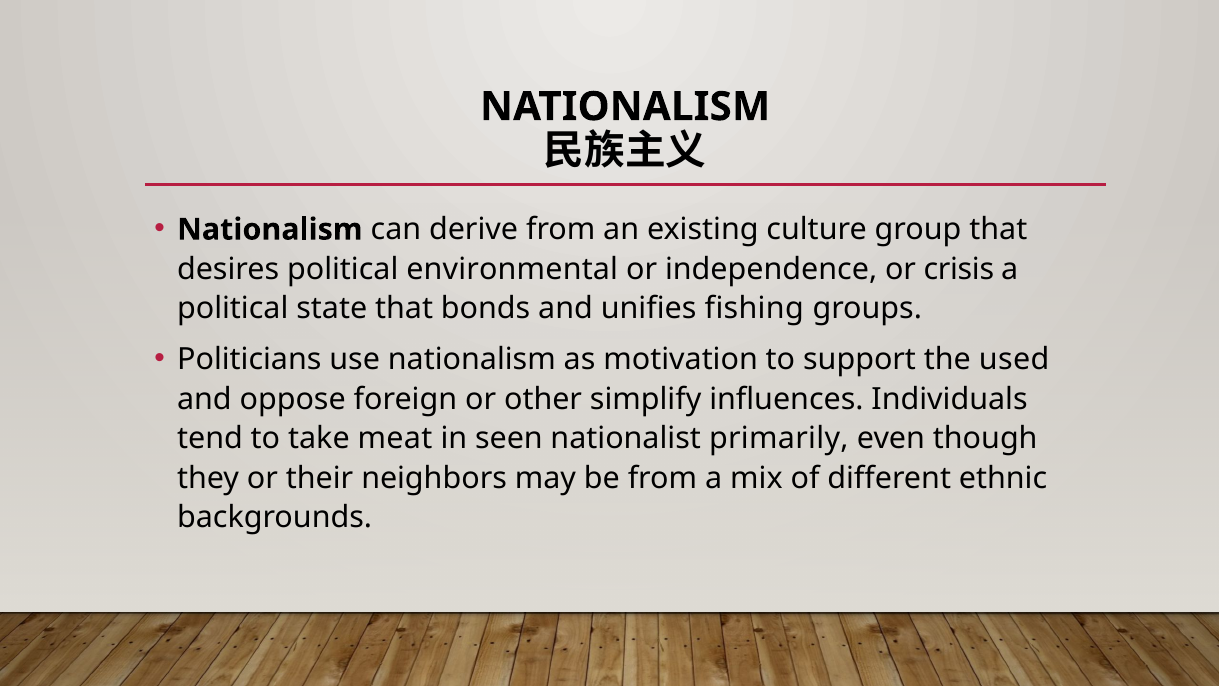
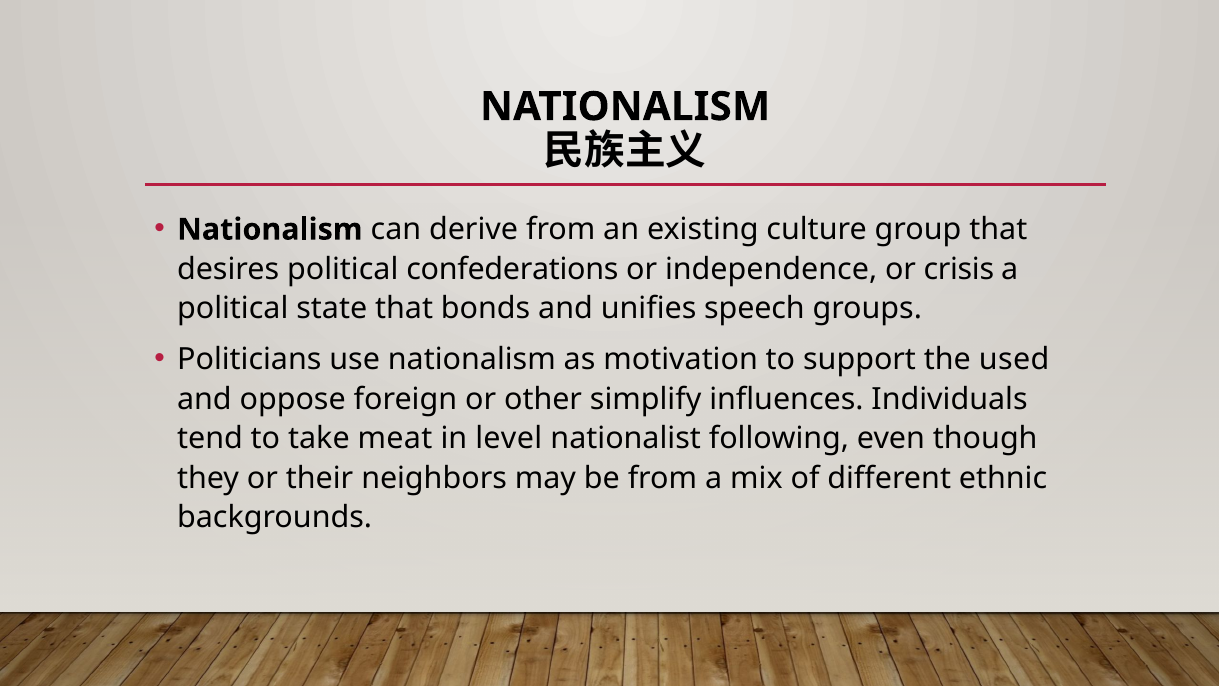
environmental: environmental -> confederations
fishing: fishing -> speech
seen: seen -> level
primarily: primarily -> following
